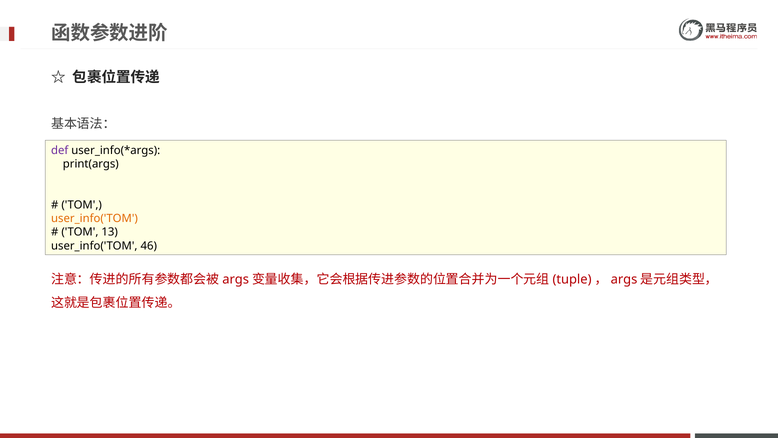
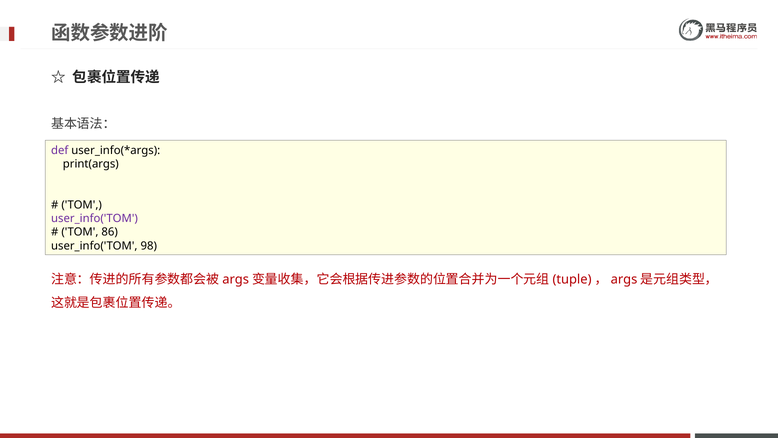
user_info('TOM at (94, 218) colour: orange -> purple
13: 13 -> 86
46: 46 -> 98
